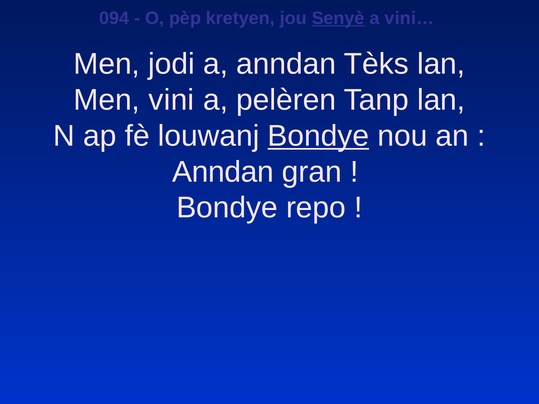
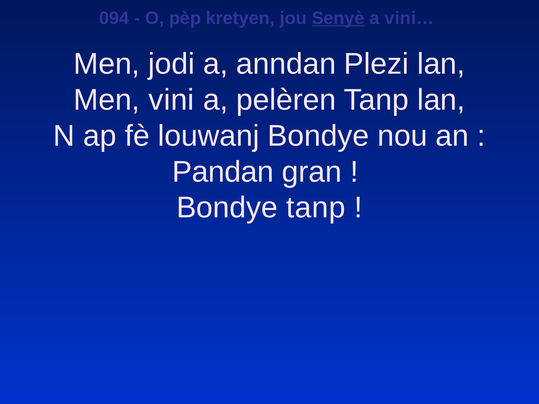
Tèks: Tèks -> Plezi
Bondye at (318, 136) underline: present -> none
Anndan at (223, 172): Anndan -> Pandan
Bondye repo: repo -> tanp
